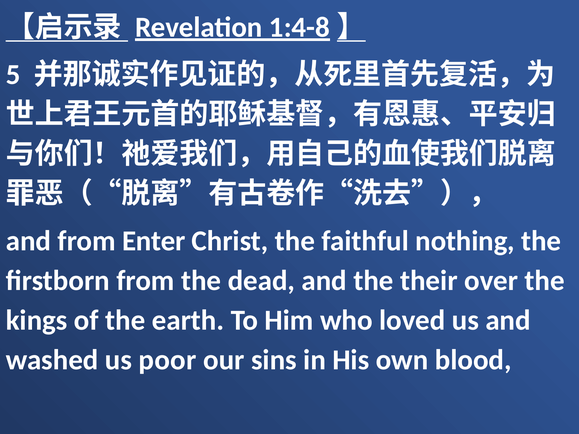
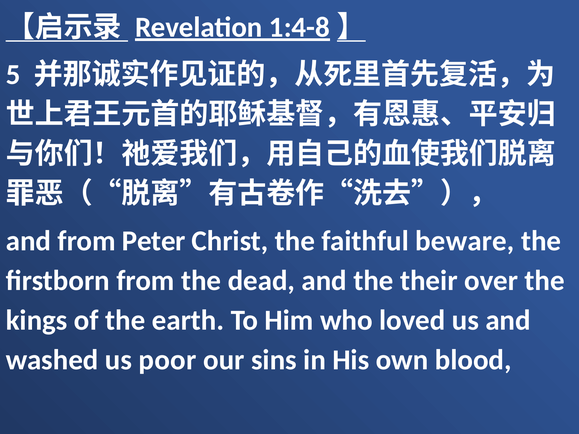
Enter: Enter -> Peter
nothing: nothing -> beware
